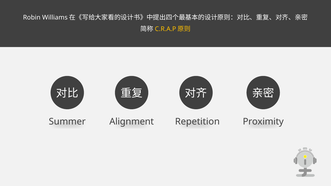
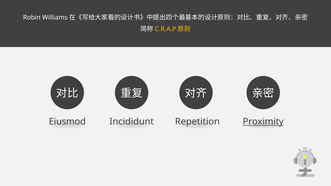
Summer: Summer -> Eiusmod
Alignment: Alignment -> Incididunt
Proximity underline: none -> present
